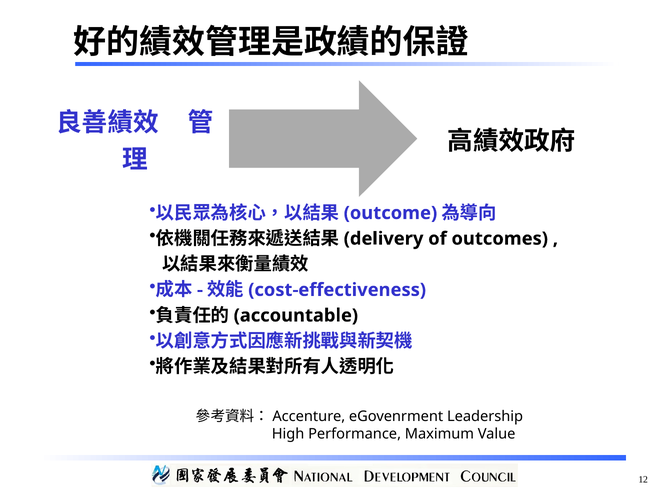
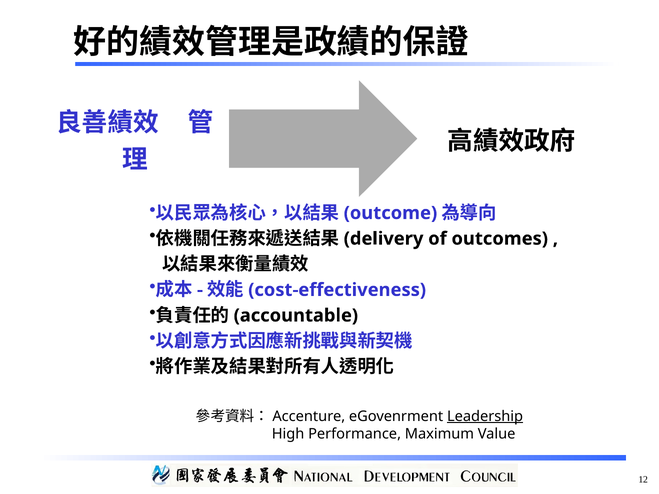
Leadership underline: none -> present
